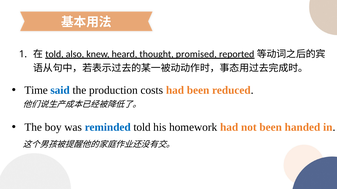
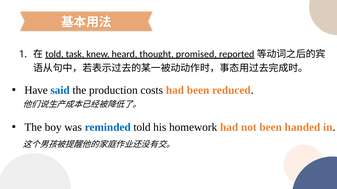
also: also -> task
Time: Time -> Have
